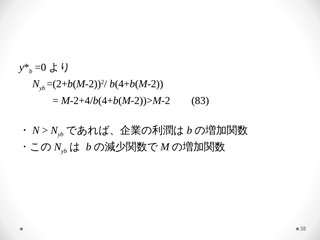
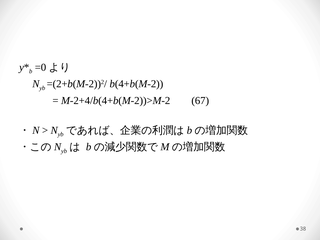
83: 83 -> 67
